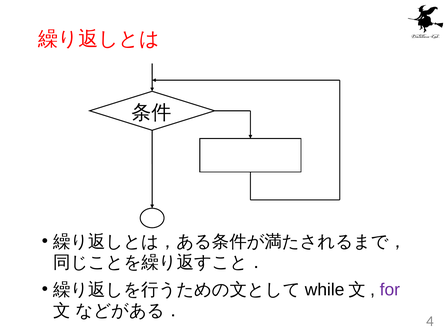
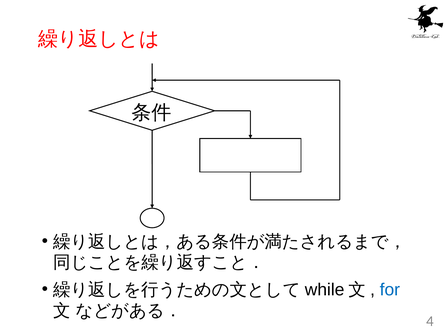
for colour: purple -> blue
